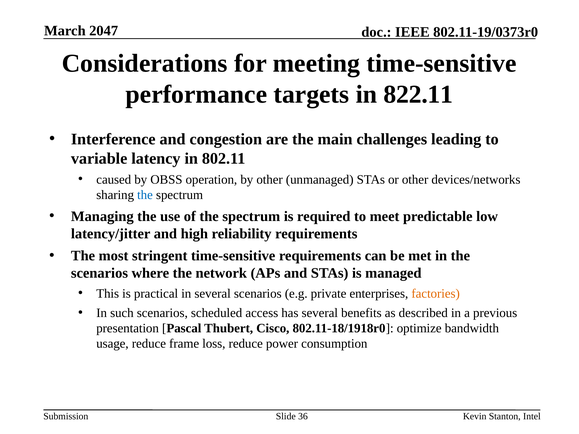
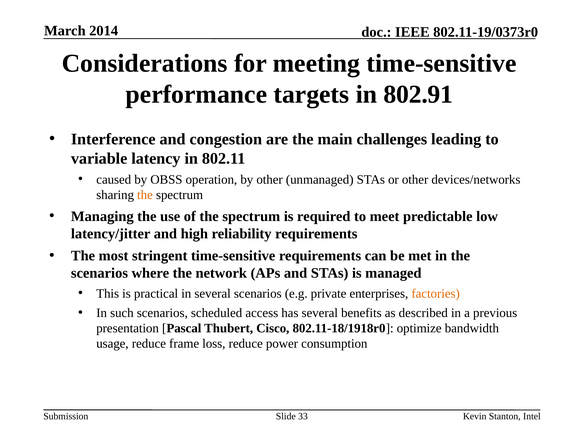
2047: 2047 -> 2014
822.11: 822.11 -> 802.91
the at (145, 195) colour: blue -> orange
36: 36 -> 33
